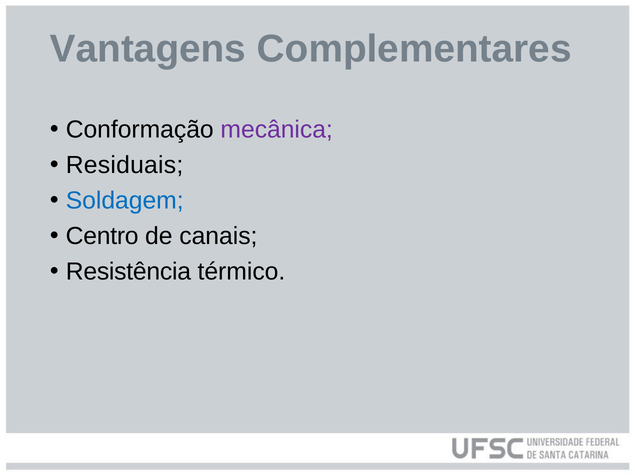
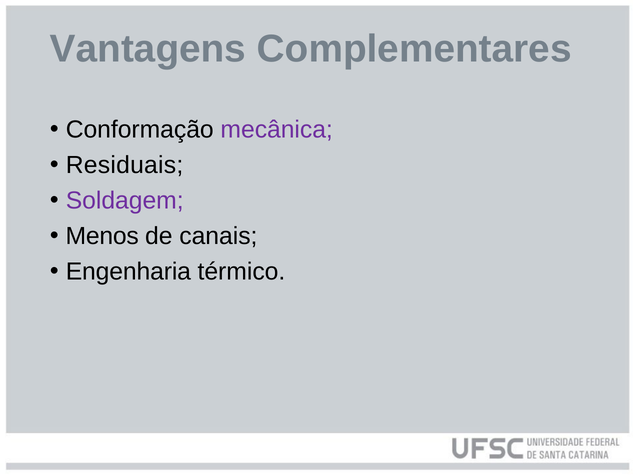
Soldagem colour: blue -> purple
Centro: Centro -> Menos
Resistência: Resistência -> Engenharia
